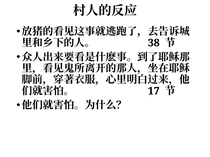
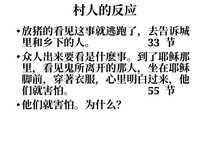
38: 38 -> 33
17: 17 -> 55
